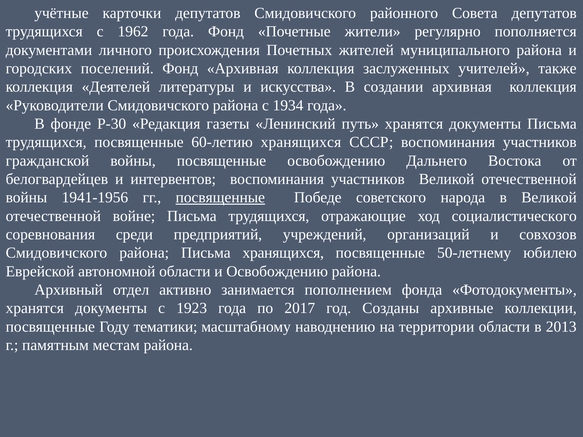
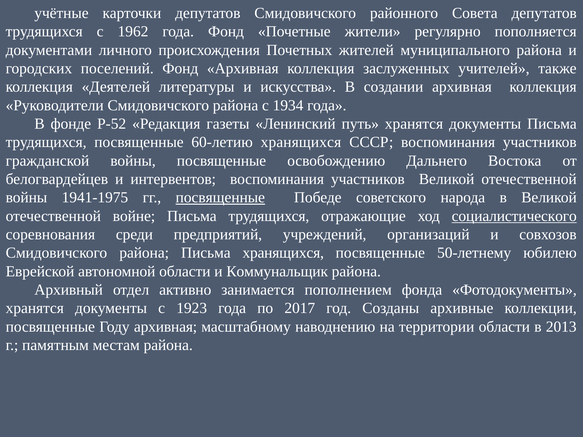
Р-30: Р-30 -> Р-52
1941-1956: 1941-1956 -> 1941-1975
социалистического underline: none -> present
и Освобождению: Освобождению -> Коммунальщик
Году тематики: тематики -> архивная
